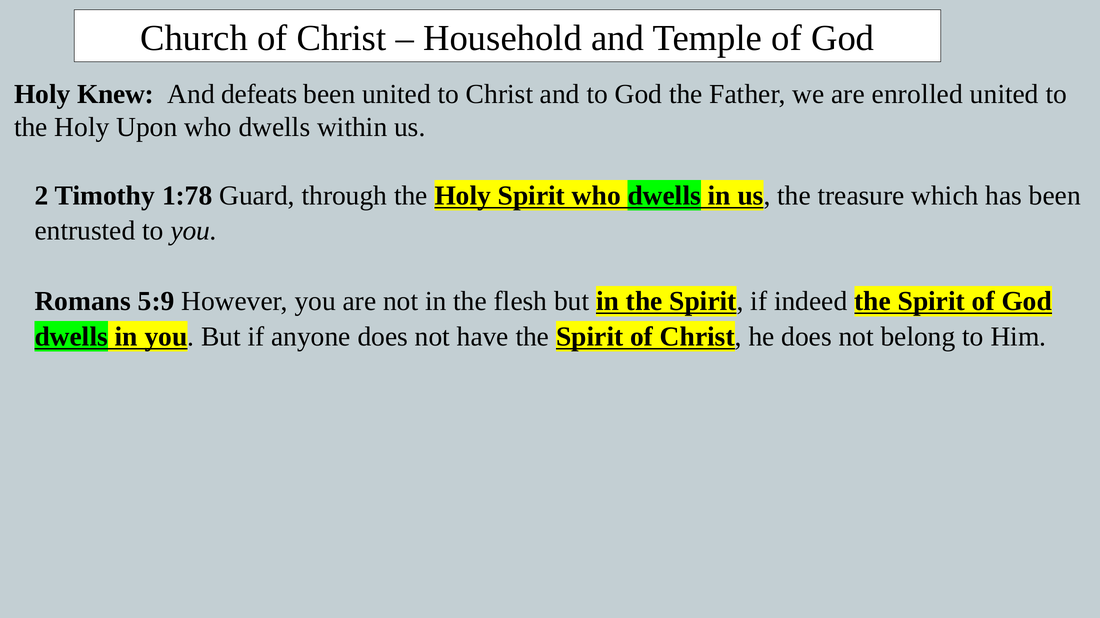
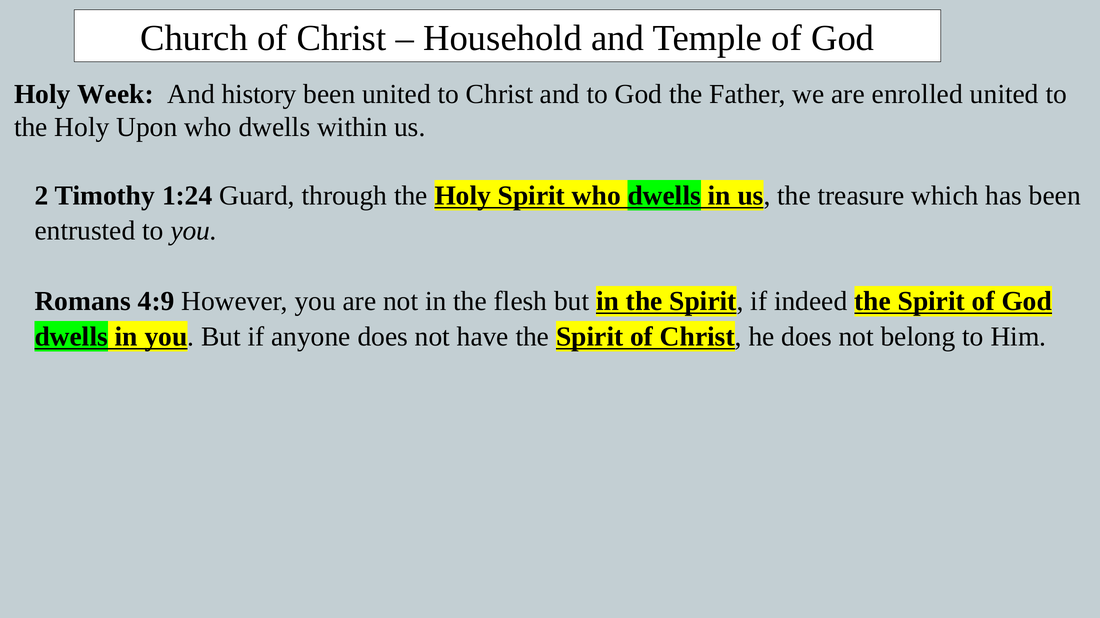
Knew: Knew -> Week
defeats: defeats -> history
1:78: 1:78 -> 1:24
5:9: 5:9 -> 4:9
